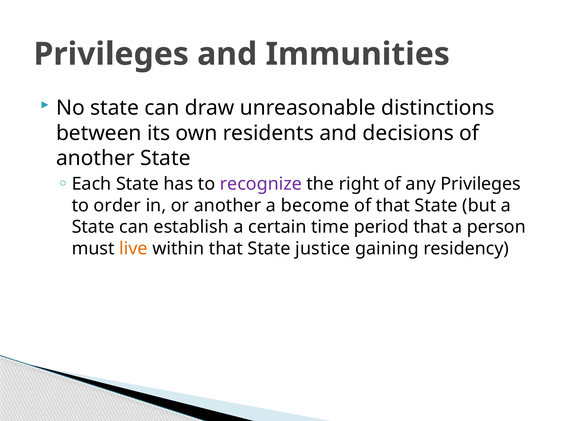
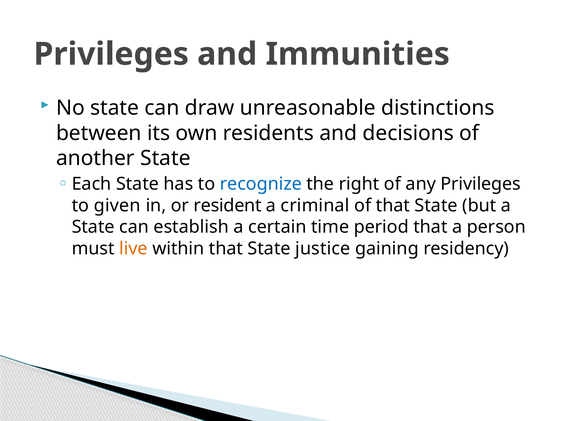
recognize colour: purple -> blue
order: order -> given
or another: another -> resident
become: become -> criminal
